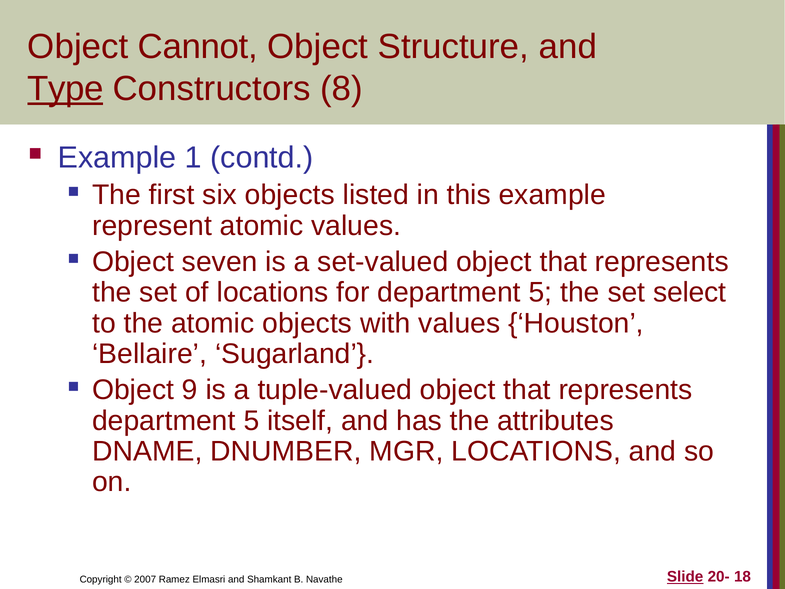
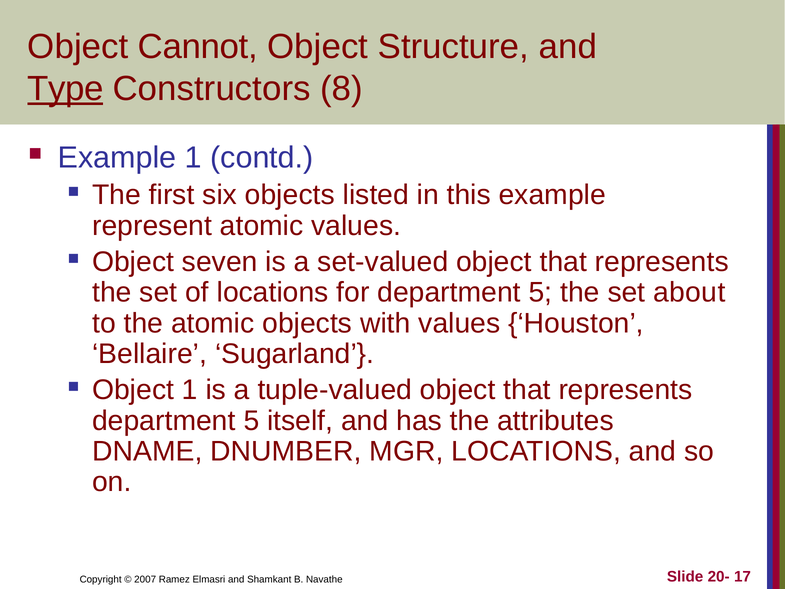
select: select -> about
Object 9: 9 -> 1
Slide underline: present -> none
18: 18 -> 17
